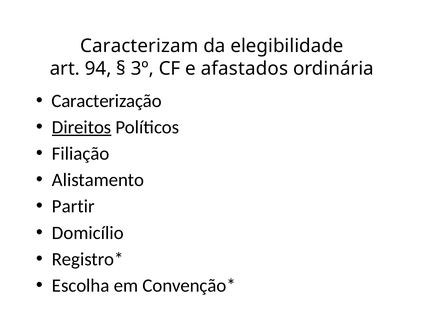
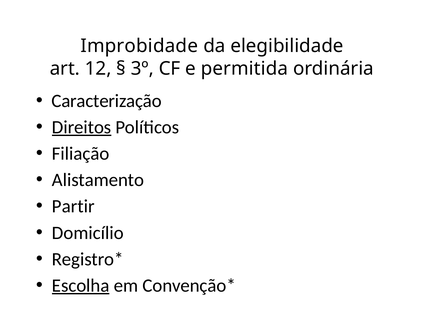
Caracterizam: Caracterizam -> Improbidade
94: 94 -> 12
afastados: afastados -> permitida
Escolha underline: none -> present
